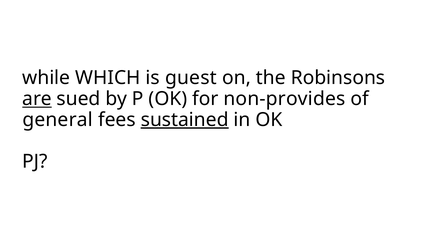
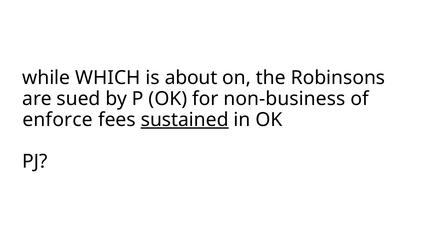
guest: guest -> about
are underline: present -> none
non-provides: non-provides -> non-business
general: general -> enforce
